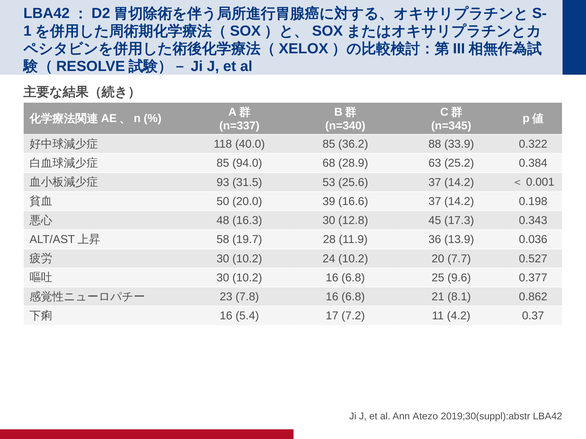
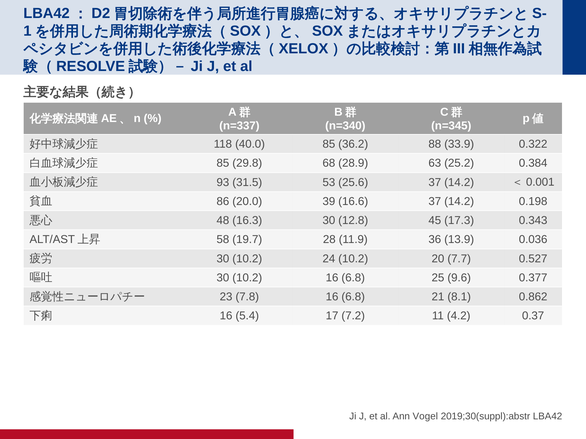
94.0: 94.0 -> 29.8
50: 50 -> 86
Atezo: Atezo -> Vogel
